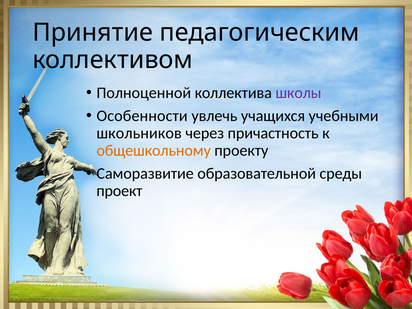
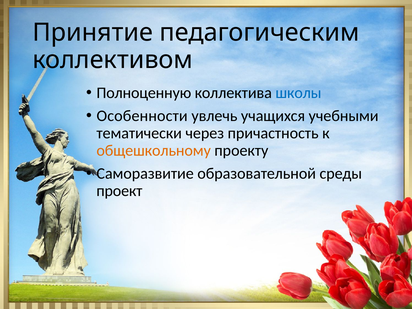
Полноценной: Полноценной -> Полноценную
школы colour: purple -> blue
школьников: школьников -> тематически
